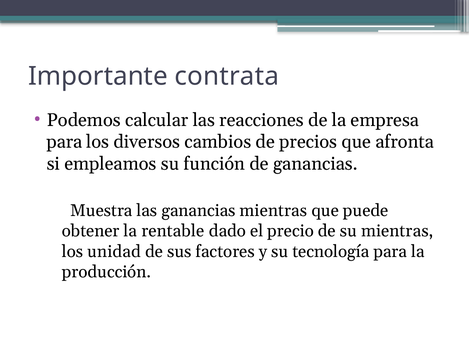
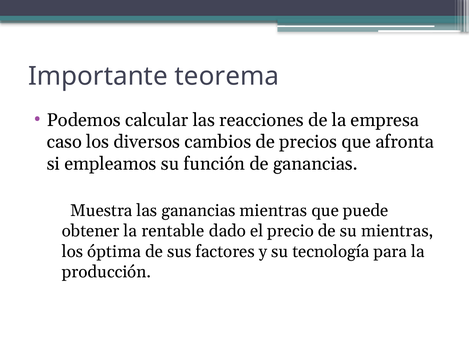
contrata: contrata -> teorema
para at (64, 142): para -> caso
unidad: unidad -> óptima
